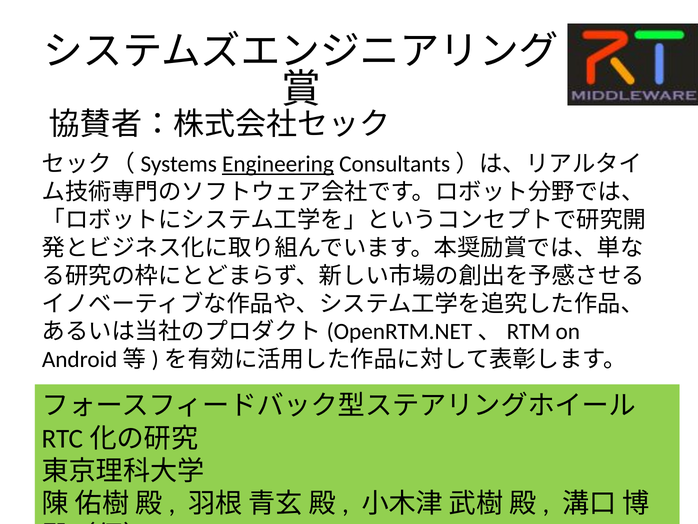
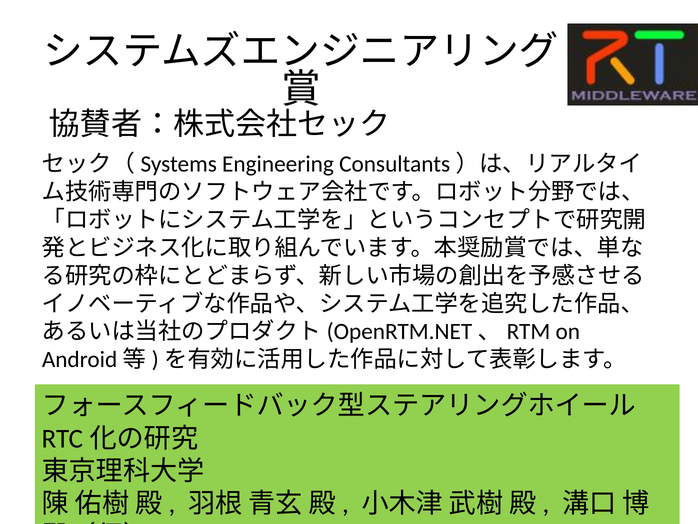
Engineering underline: present -> none
